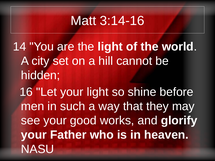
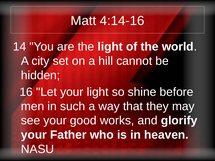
3:14-16: 3:14-16 -> 4:14-16
